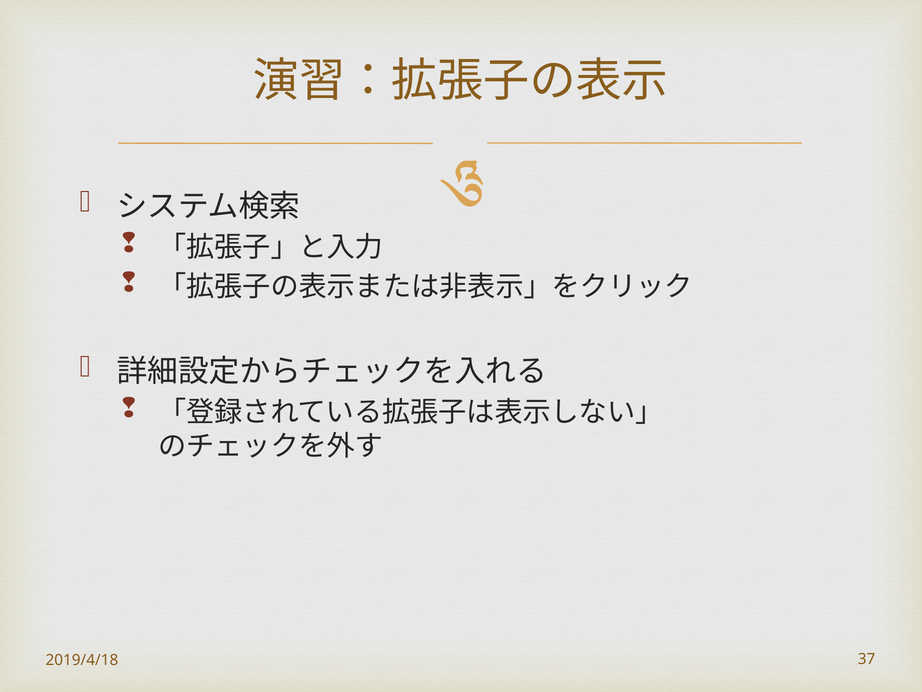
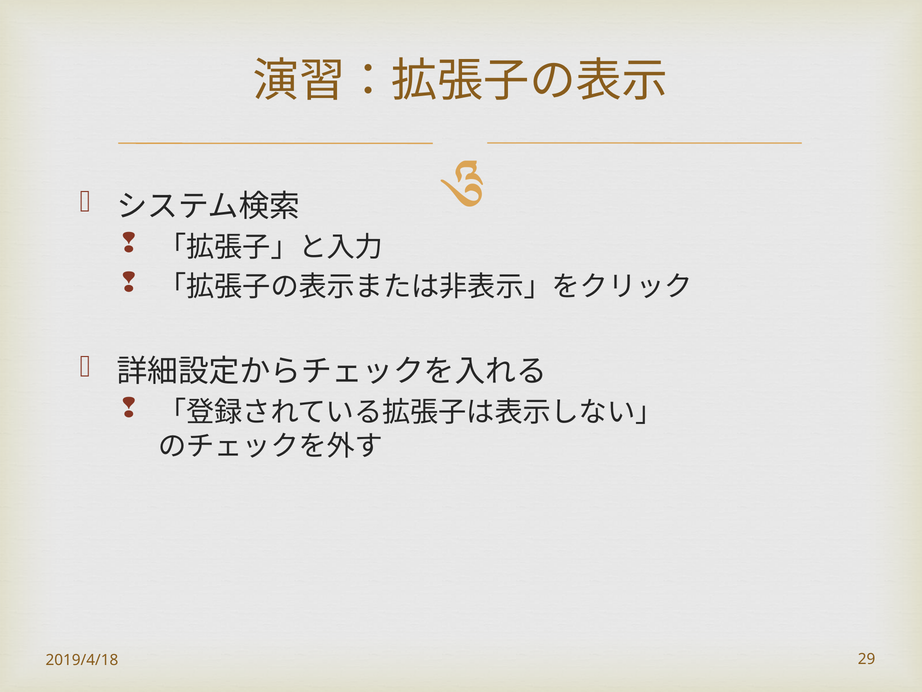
37: 37 -> 29
